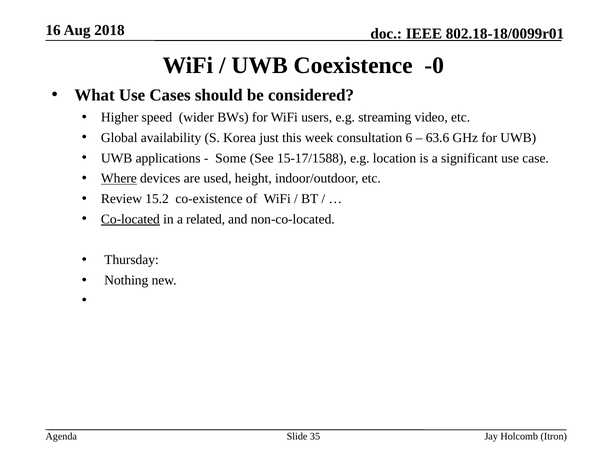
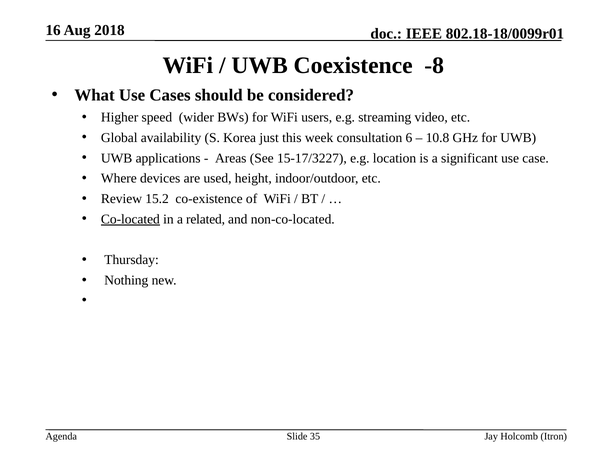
-0: -0 -> -8
63.6: 63.6 -> 10.8
Some: Some -> Areas
15-17/1588: 15-17/1588 -> 15-17/3227
Where underline: present -> none
